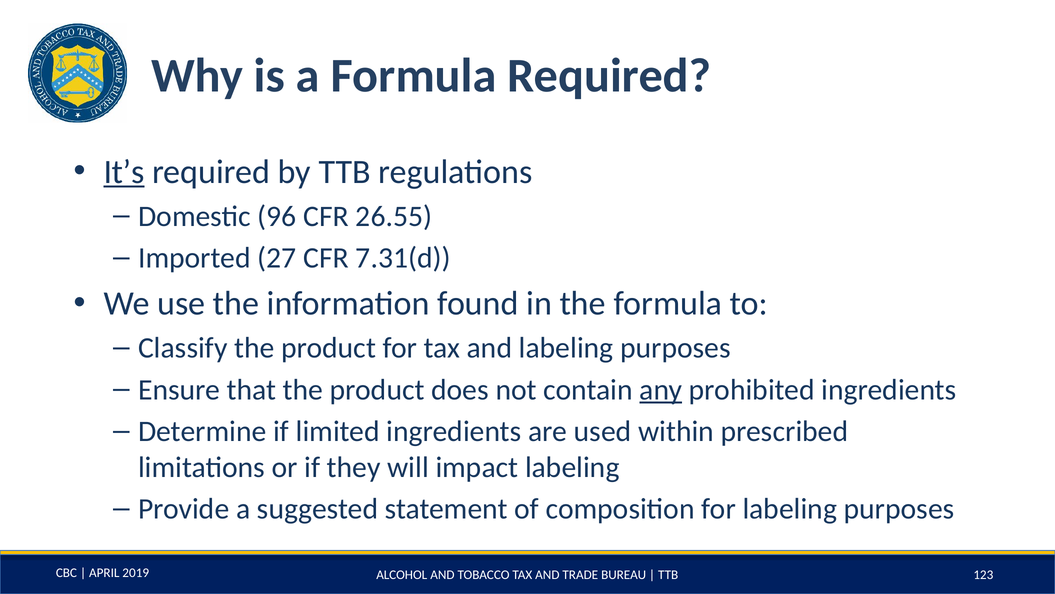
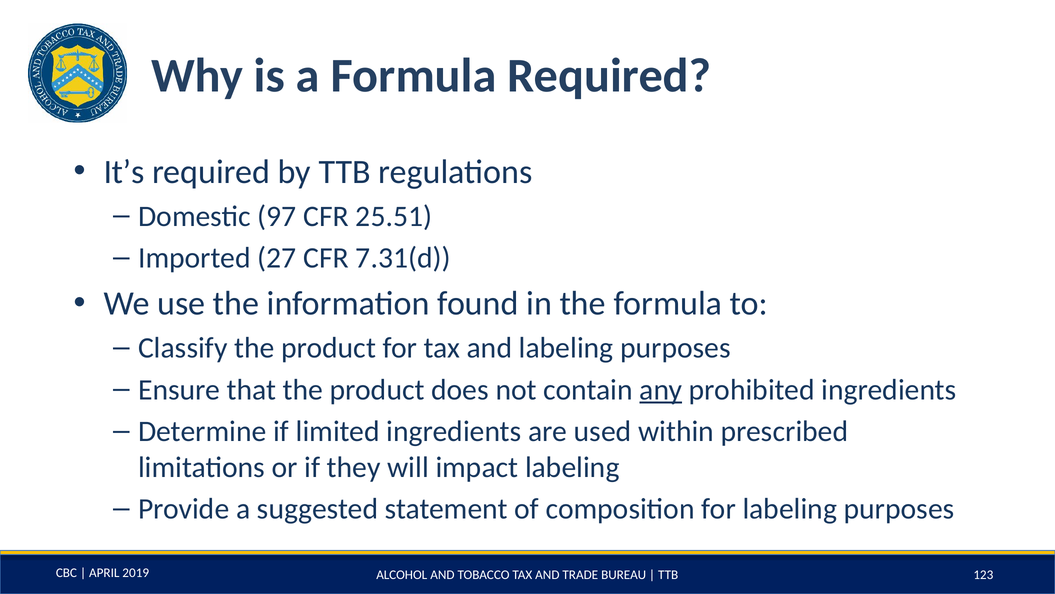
It’s underline: present -> none
96: 96 -> 97
26.55: 26.55 -> 25.51
